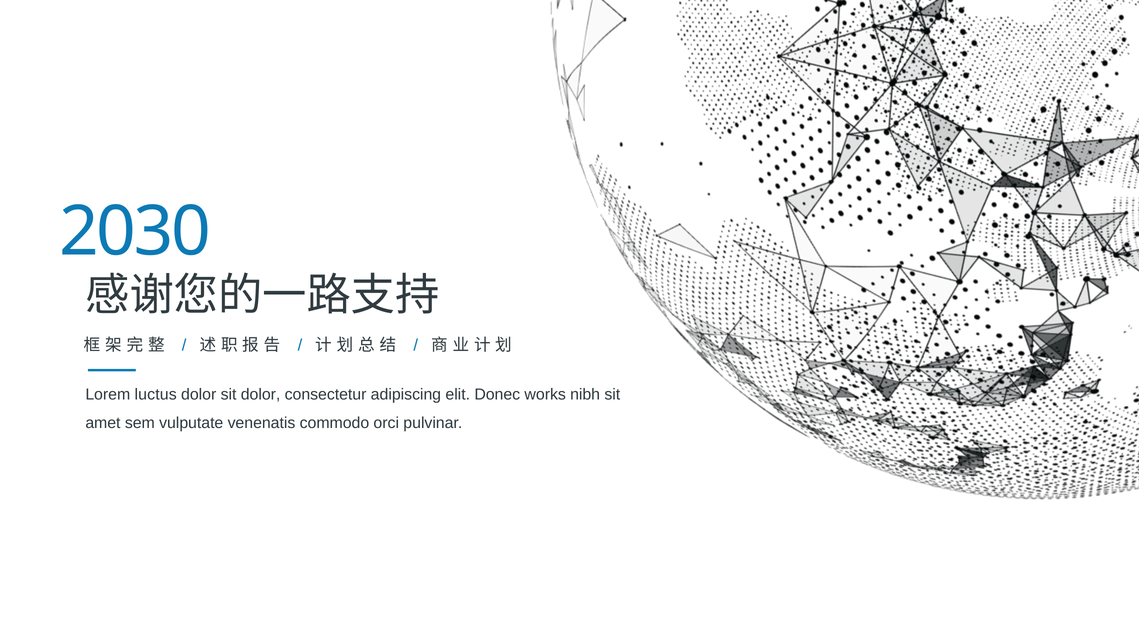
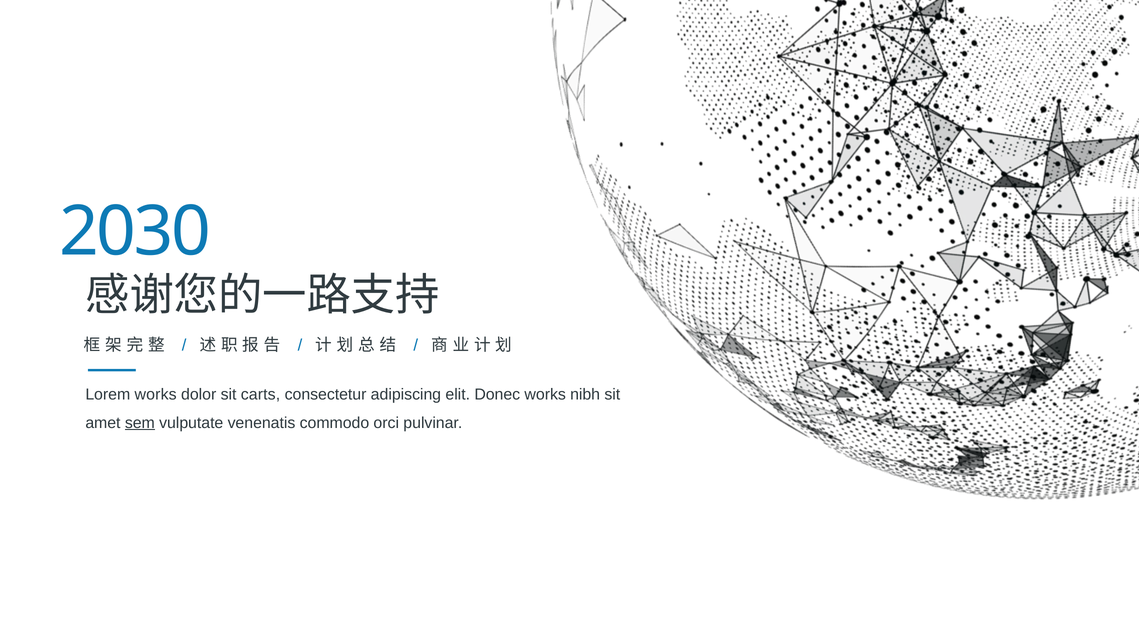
Lorem luctus: luctus -> works
sit dolor: dolor -> carts
sem underline: none -> present
